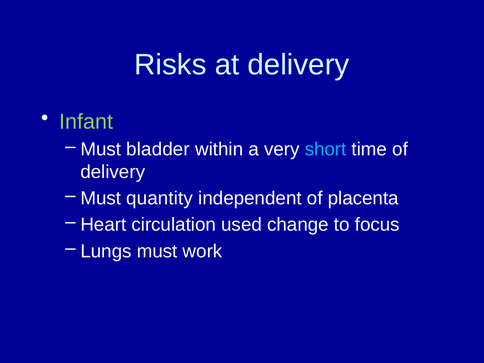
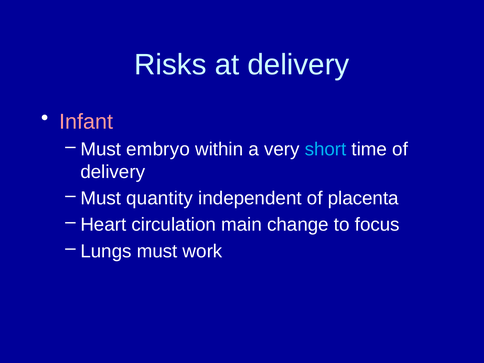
Infant colour: light green -> pink
bladder: bladder -> embryo
used: used -> main
